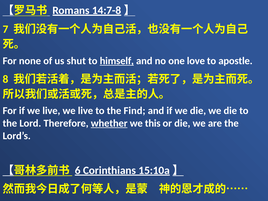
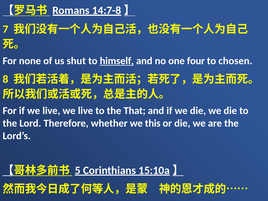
love: love -> four
apostle: apostle -> chosen
Find: Find -> That
whether underline: present -> none
6: 6 -> 5
